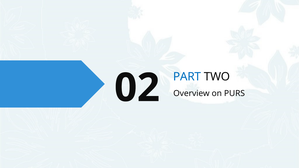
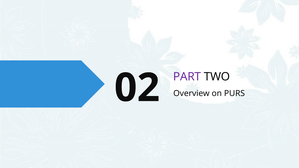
PART colour: blue -> purple
